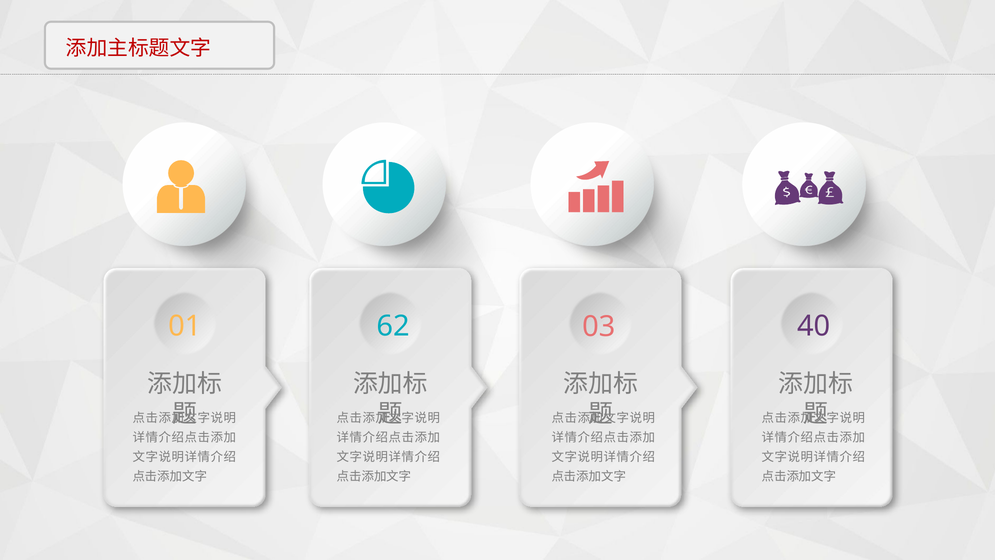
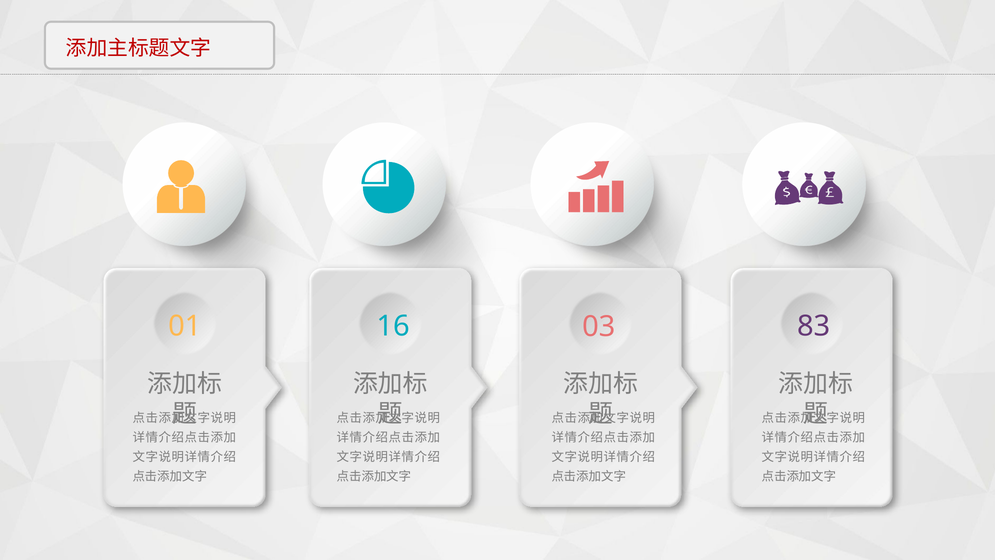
62: 62 -> 16
40: 40 -> 83
